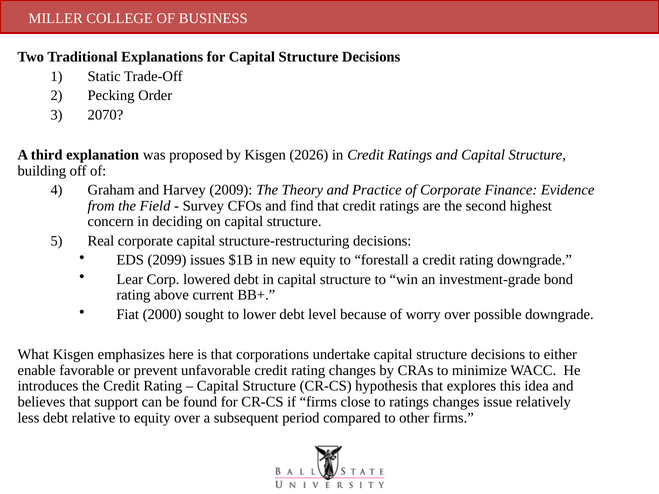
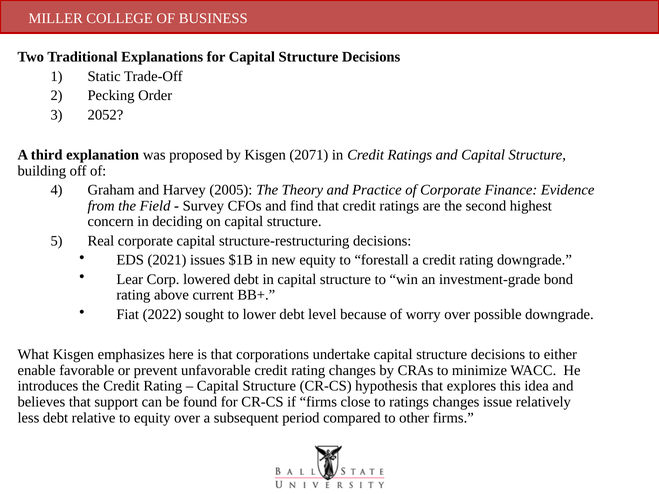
2070: 2070 -> 2052
2026: 2026 -> 2071
2009: 2009 -> 2005
2099: 2099 -> 2021
2000: 2000 -> 2022
